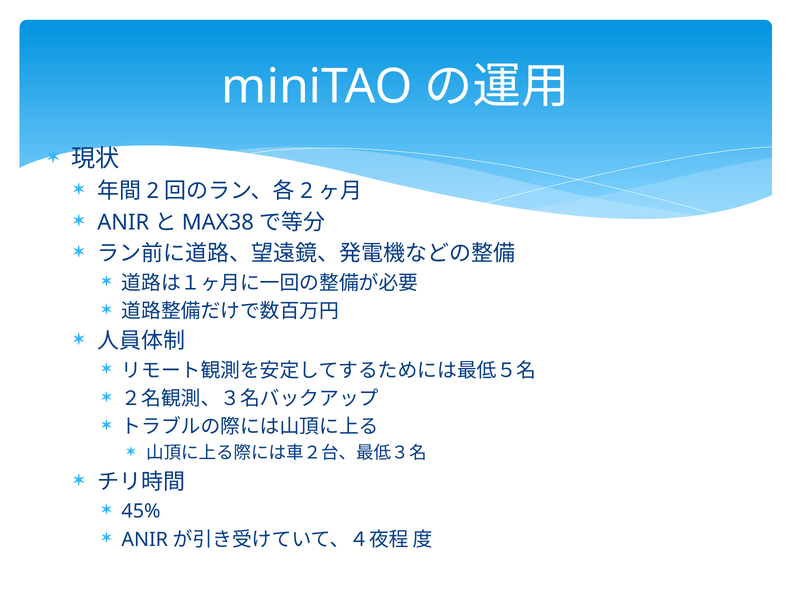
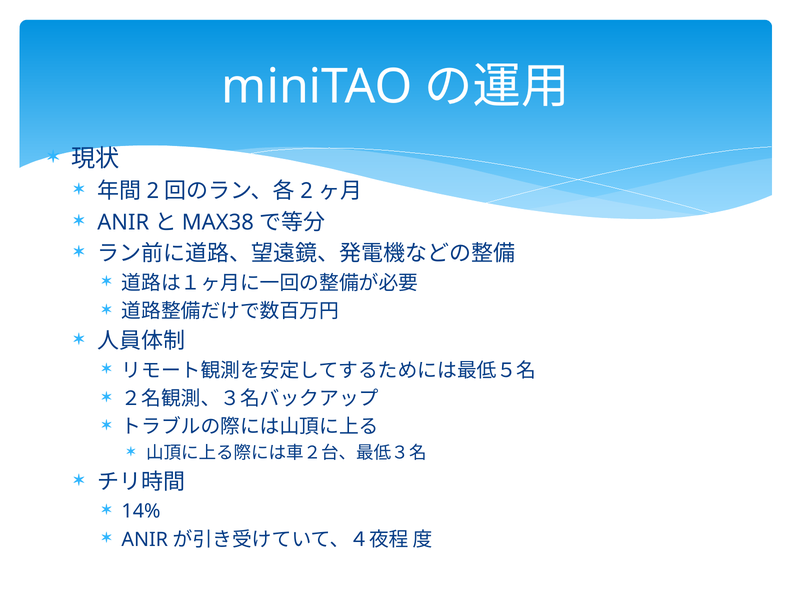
45%: 45% -> 14%
